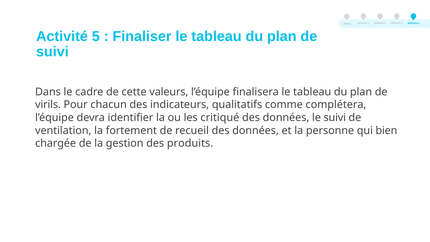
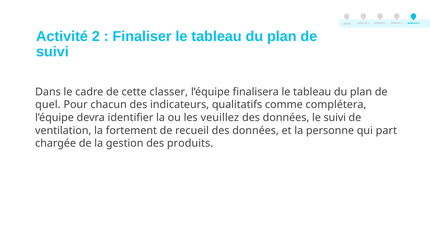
Activité 5: 5 -> 2
valeurs: valeurs -> classer
virils: virils -> quel
critiqué: critiqué -> veuillez
bien: bien -> part
